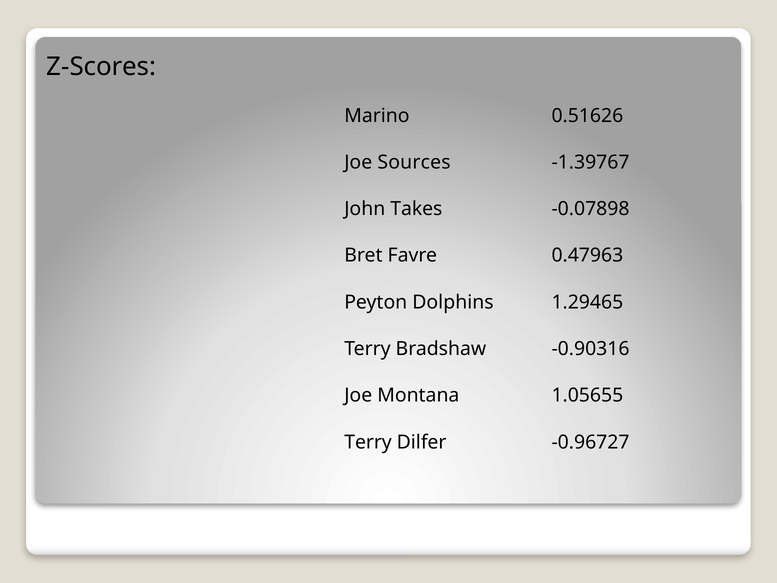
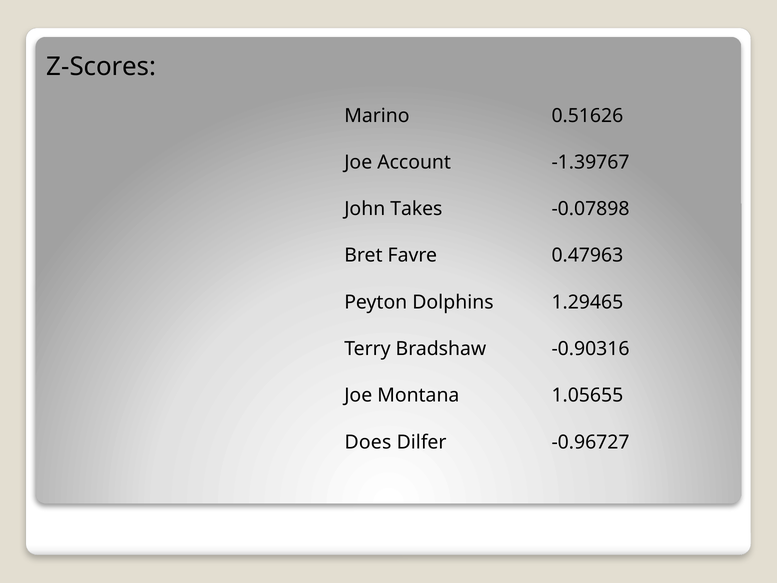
Sources: Sources -> Account
Terry at (368, 442): Terry -> Does
